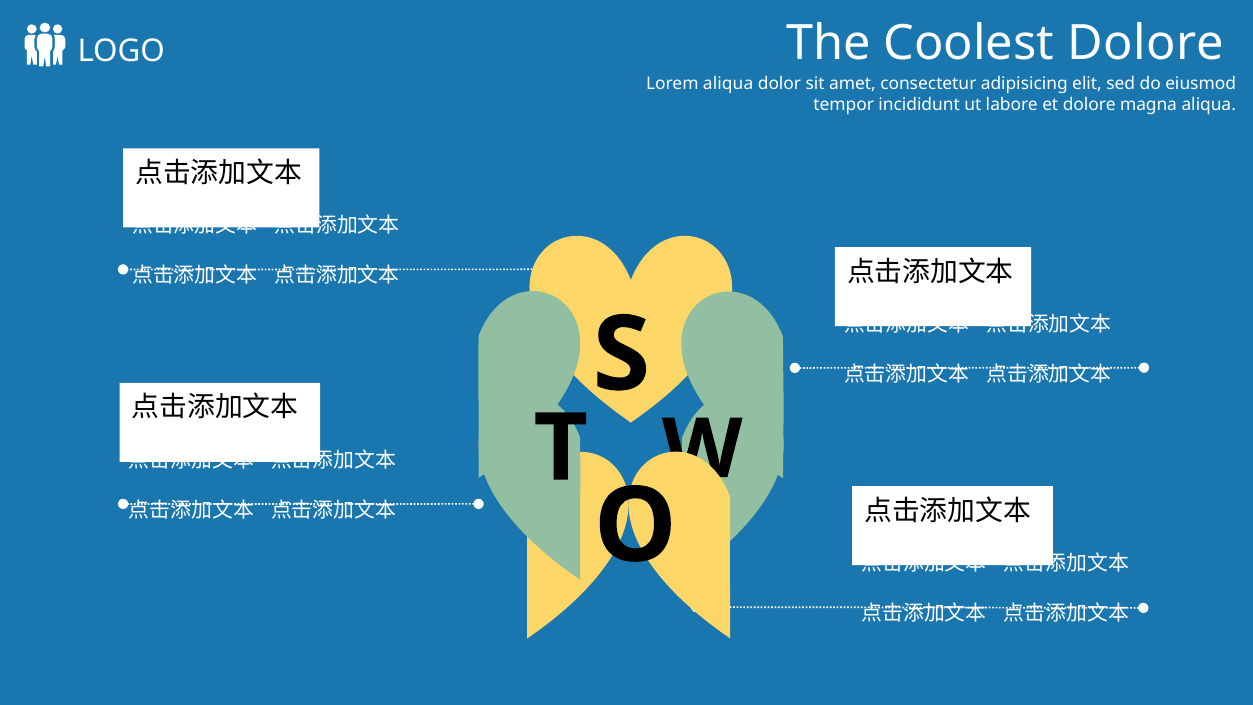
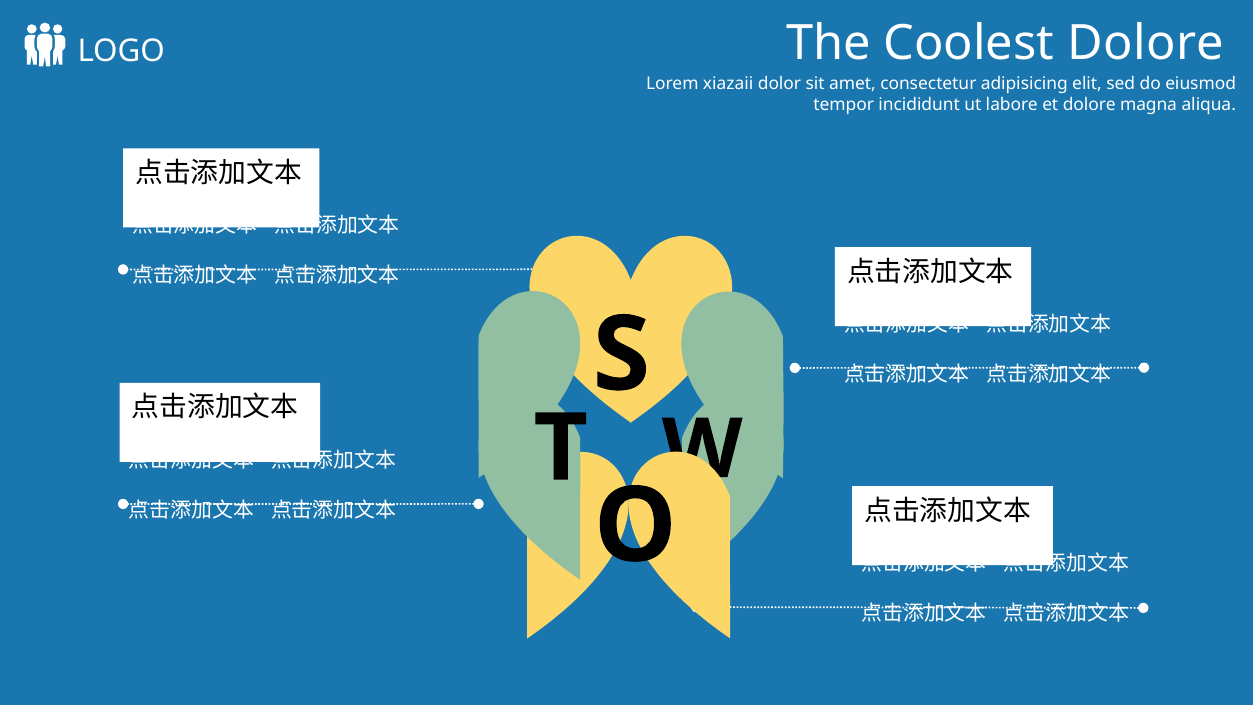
Lorem aliqua: aliqua -> xiazaii
